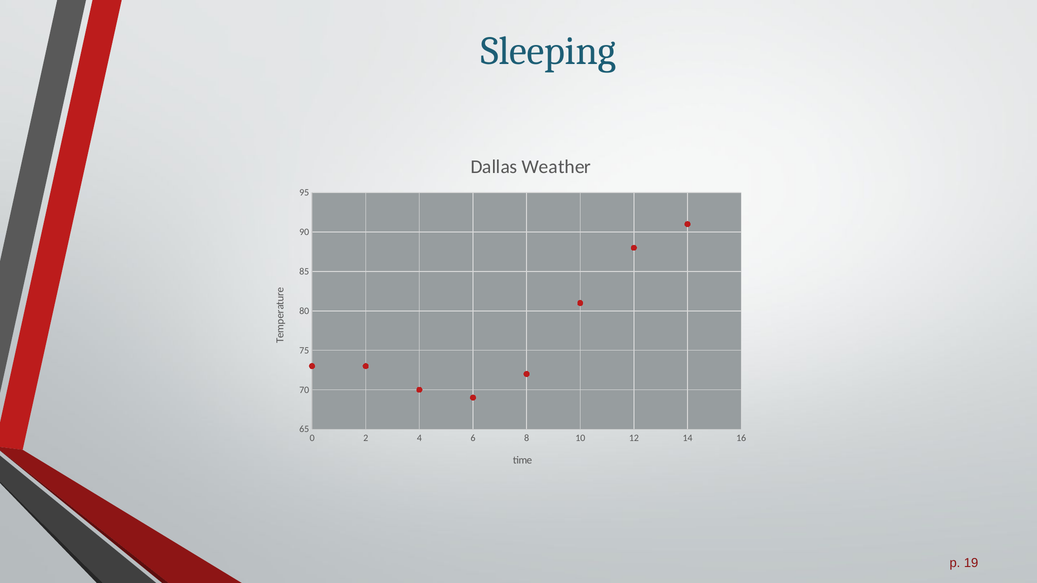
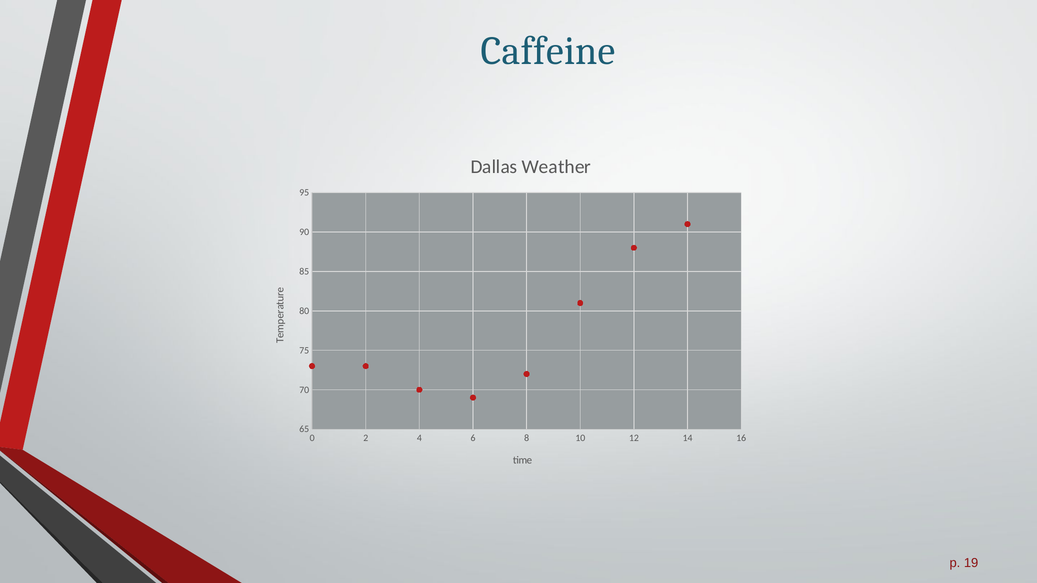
Sleeping: Sleeping -> Caffeine
